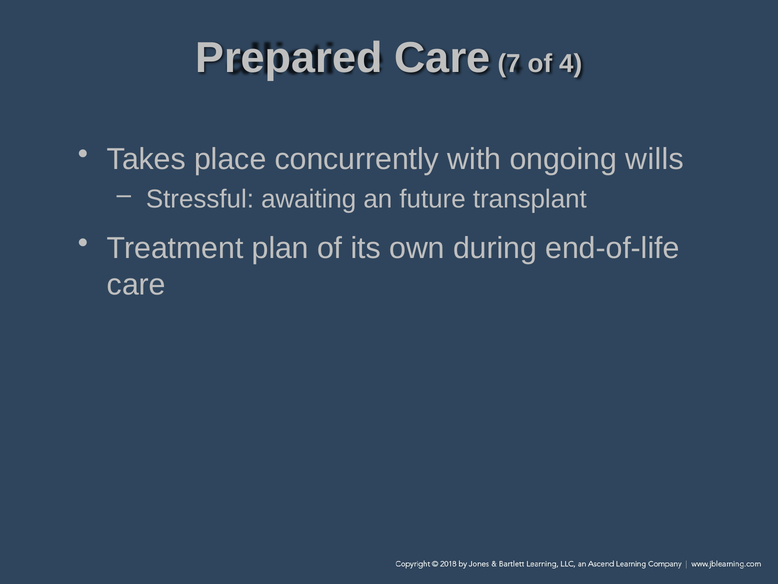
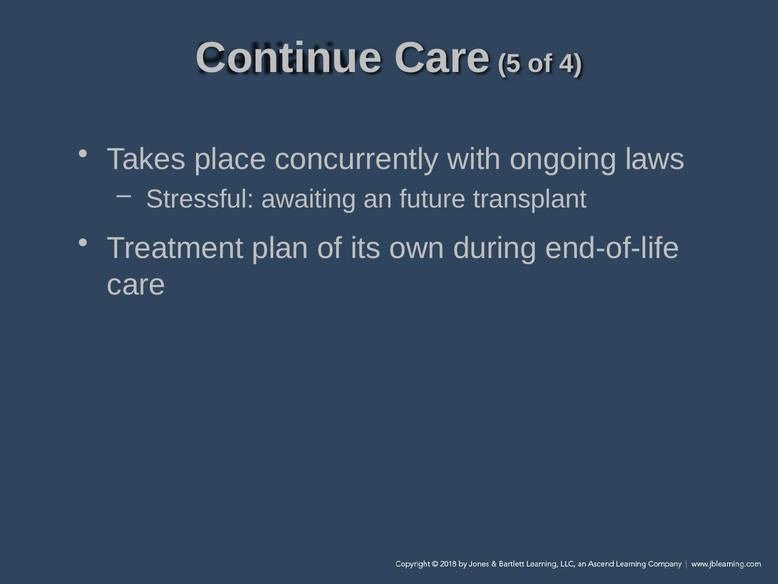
Prepared: Prepared -> Continue
7: 7 -> 5
wills: wills -> laws
